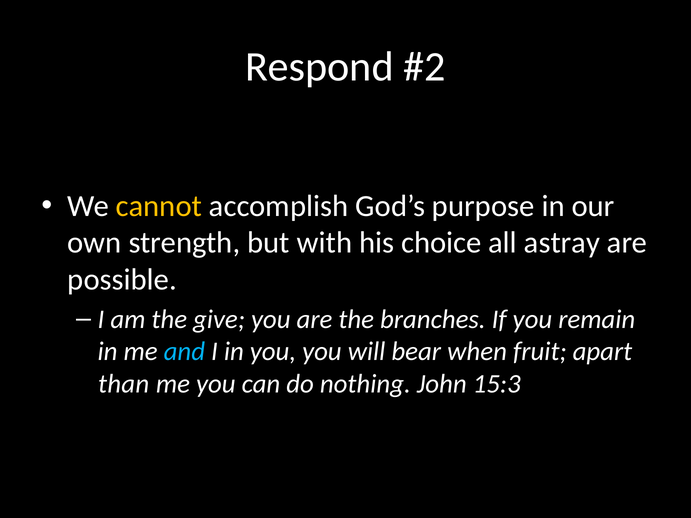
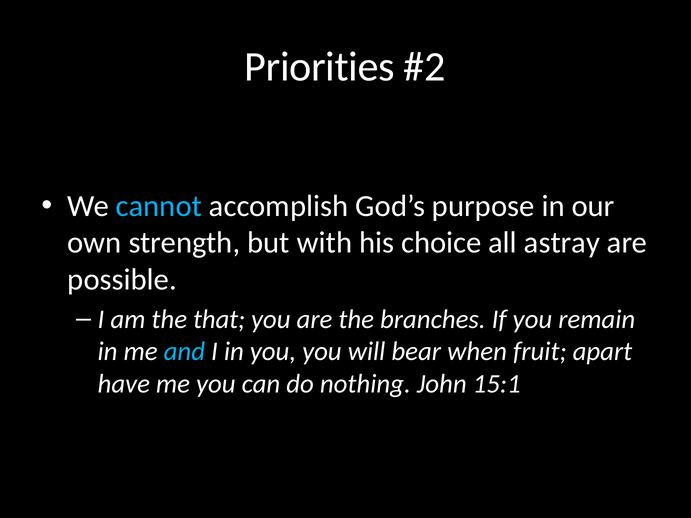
Respond: Respond -> Priorities
cannot colour: yellow -> light blue
give: give -> that
than: than -> have
15:3: 15:3 -> 15:1
